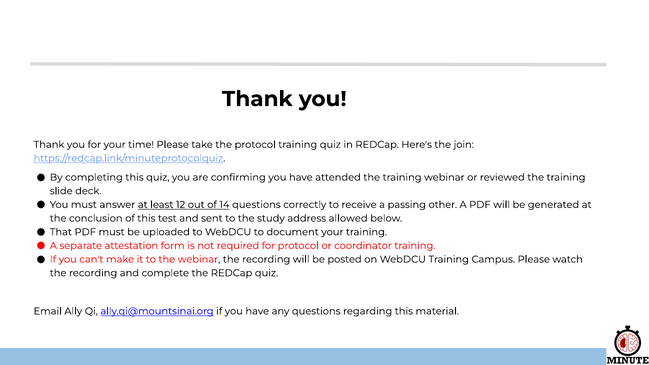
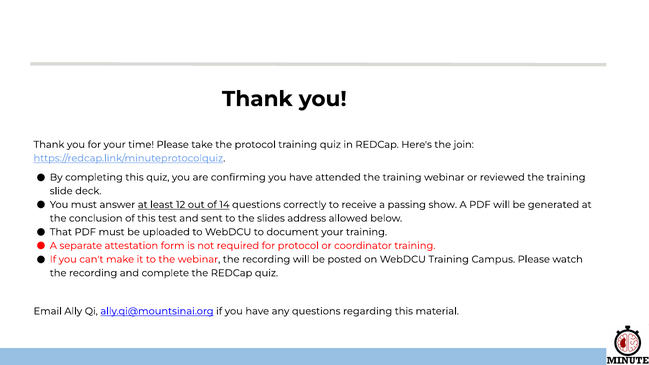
other: other -> show
study: study -> slides
